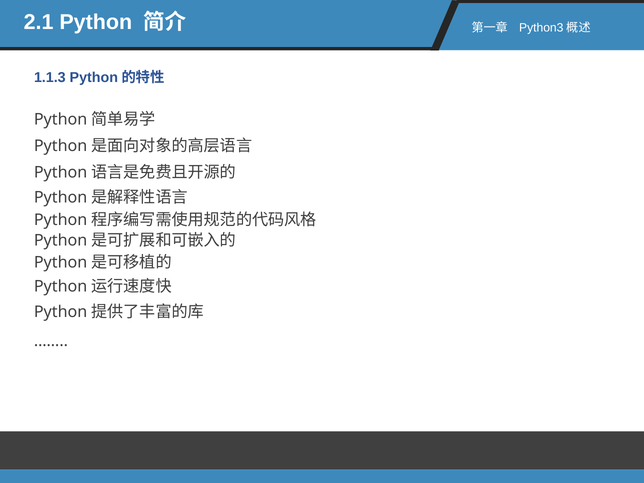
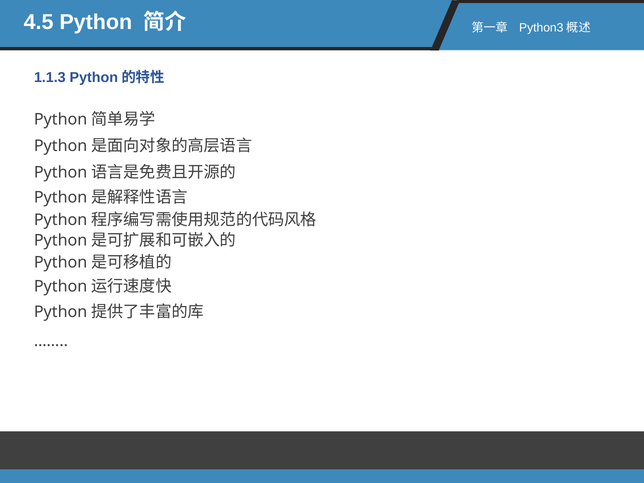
2.1: 2.1 -> 4.5
